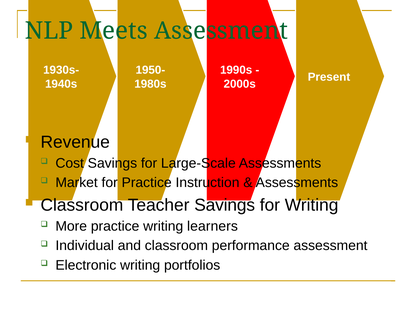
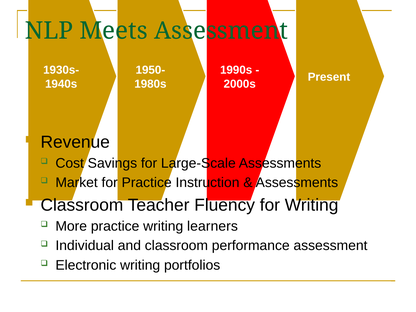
Teacher Savings: Savings -> Fluency
